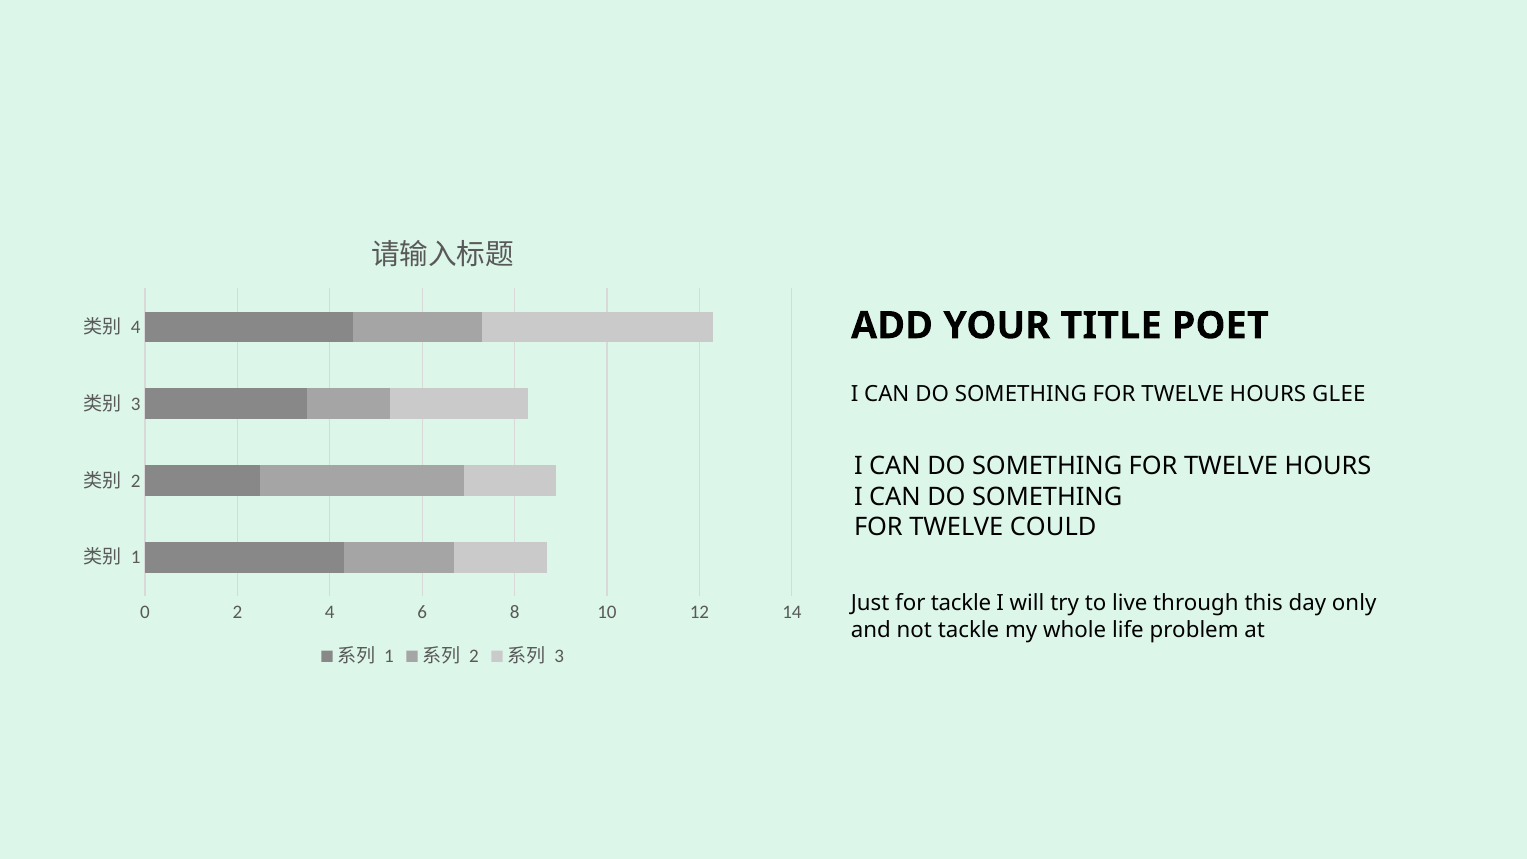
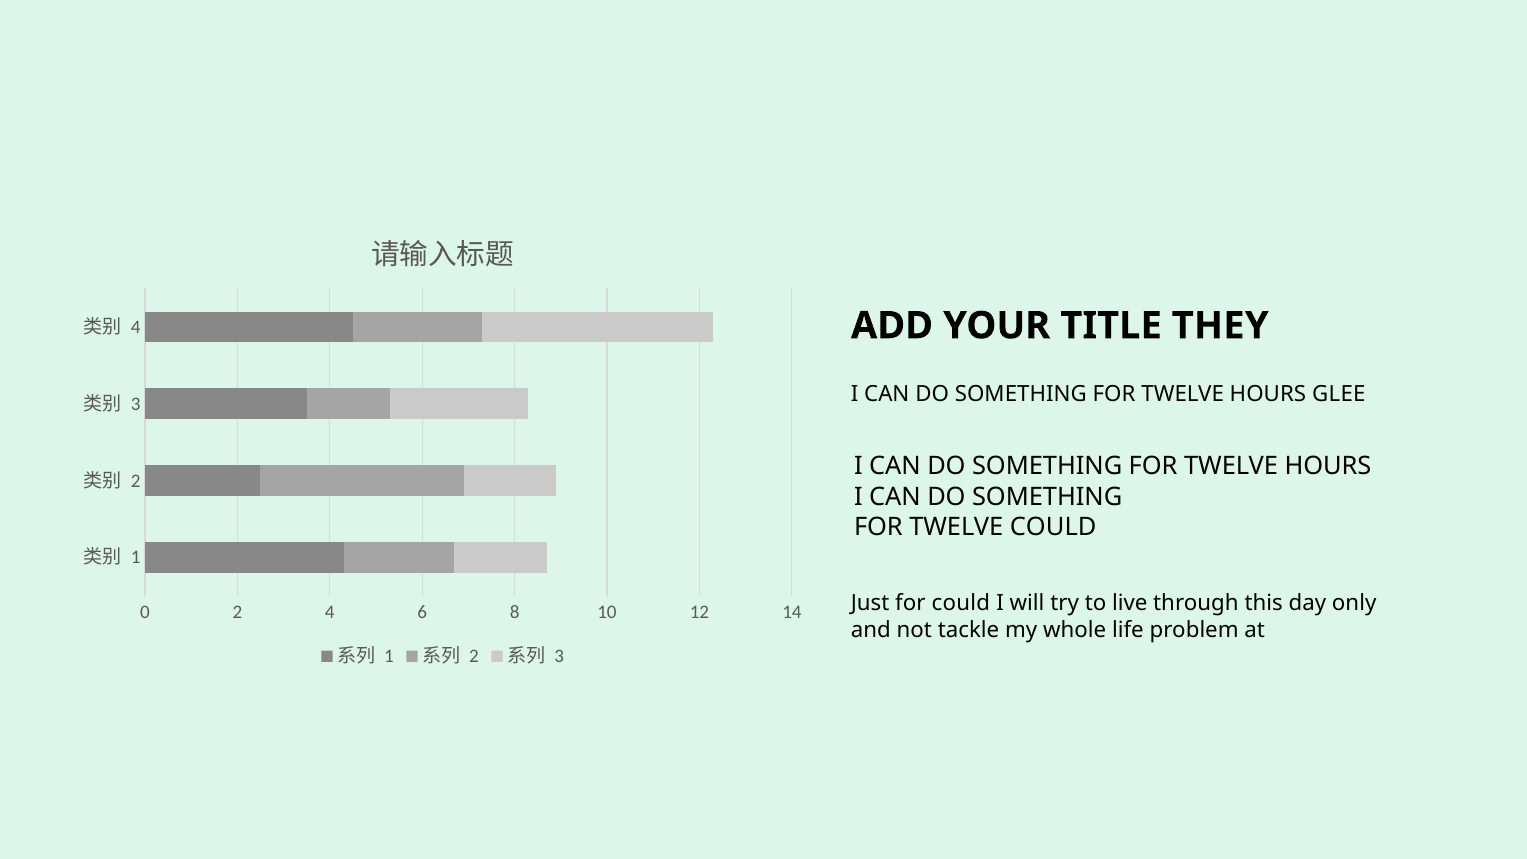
POET: POET -> THEY
for tackle: tackle -> could
